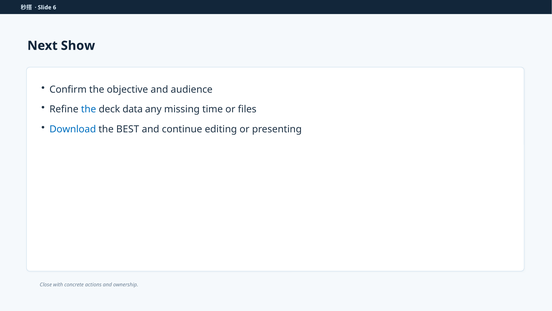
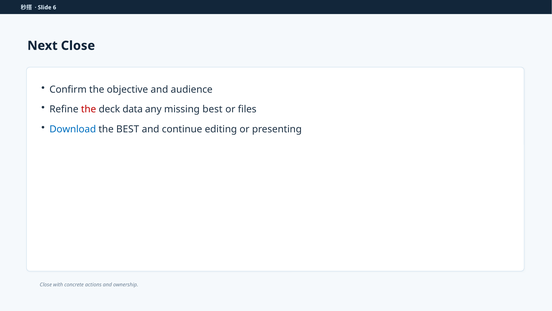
Next Show: Show -> Close
the at (89, 109) colour: blue -> red
missing time: time -> best
